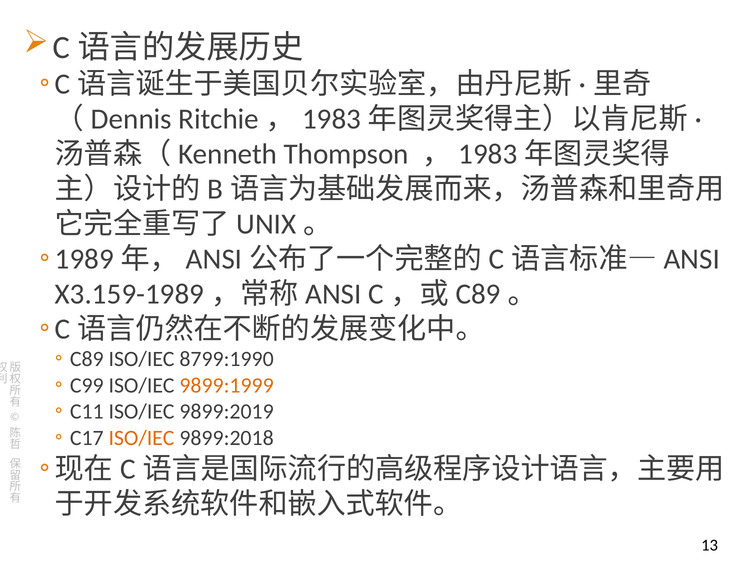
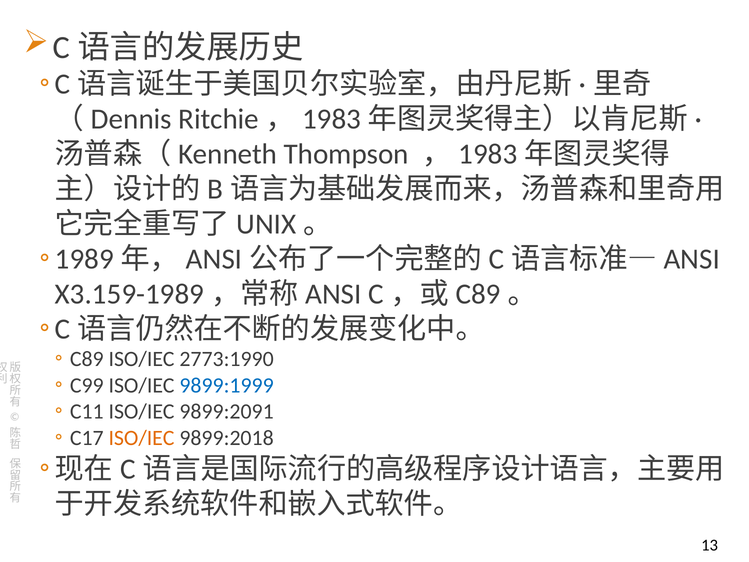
8799:1990: 8799:1990 -> 2773:1990
9899:1999 colour: orange -> blue
9899:2019: 9899:2019 -> 9899:2091
